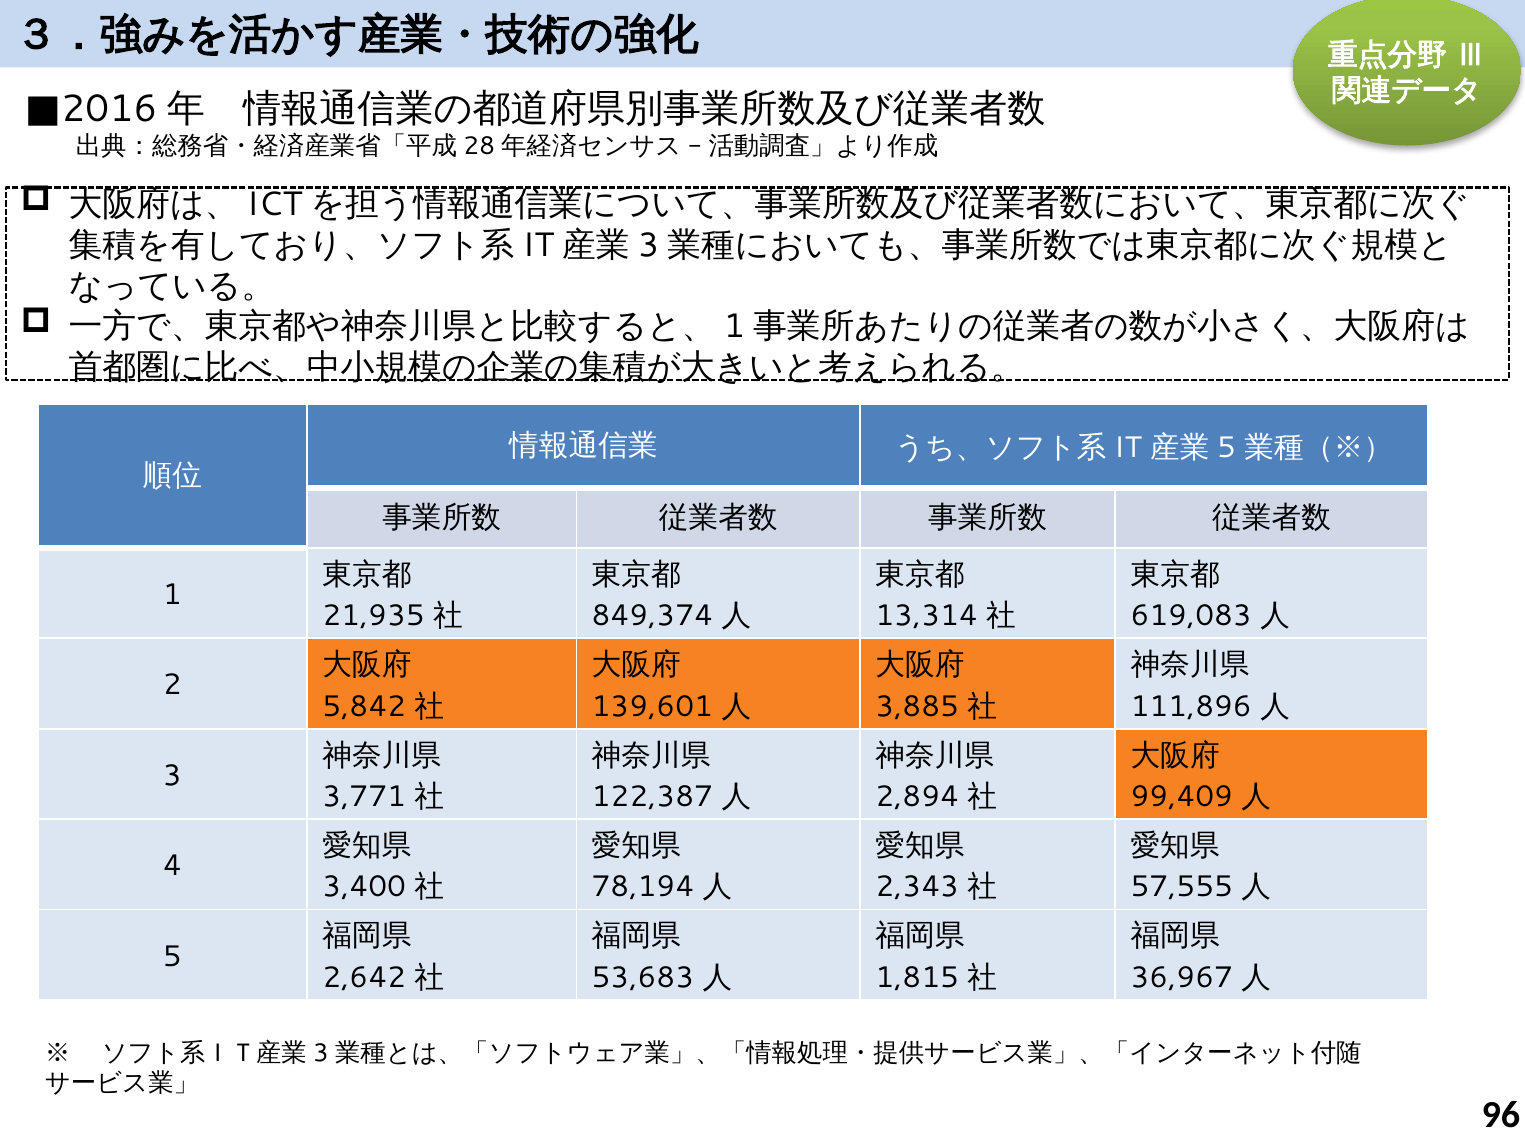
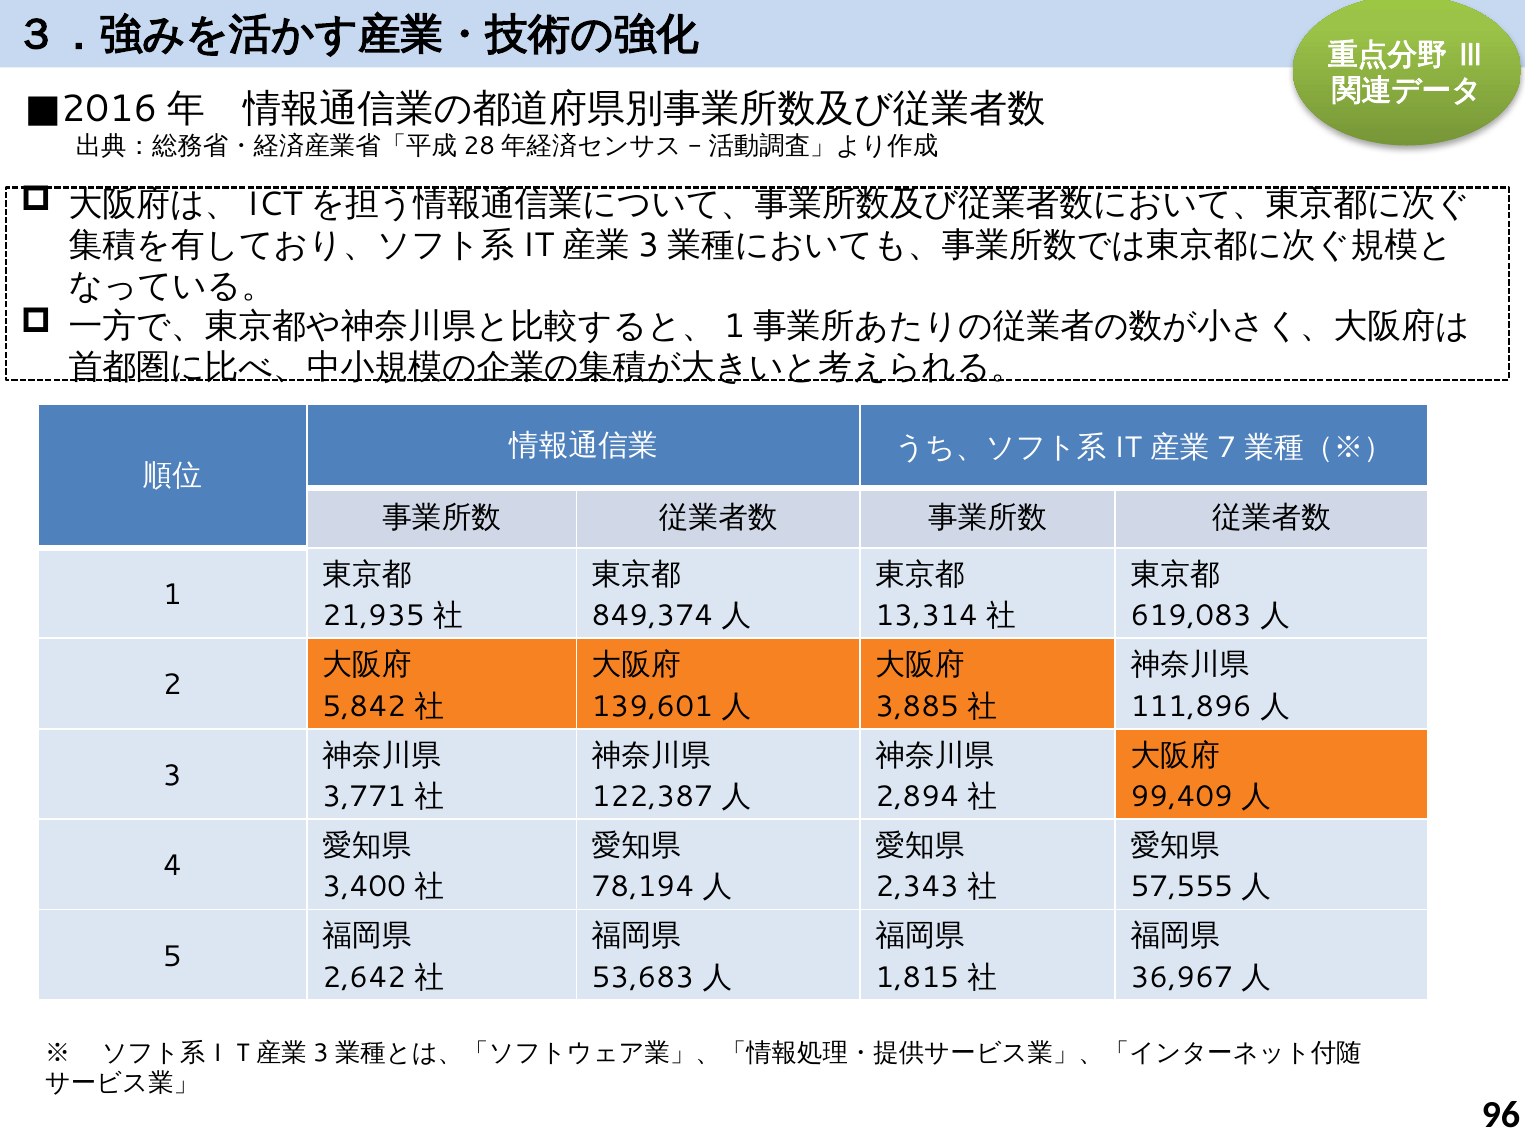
5 at (1227, 447): 5 -> 7
